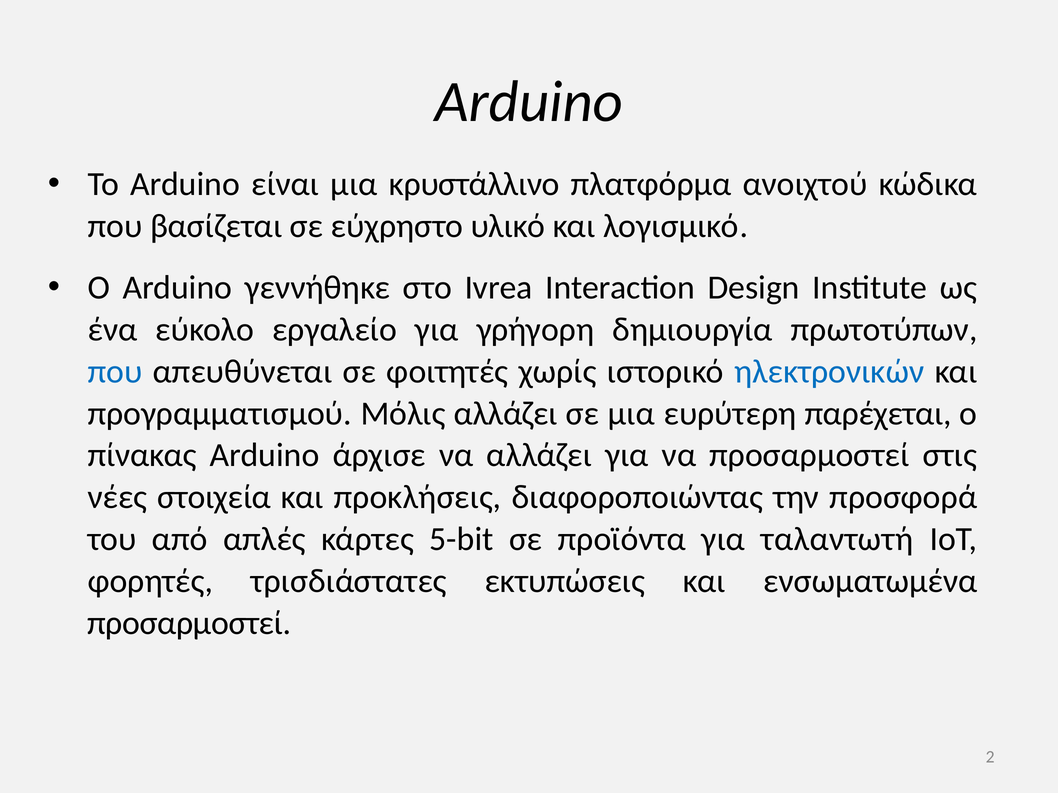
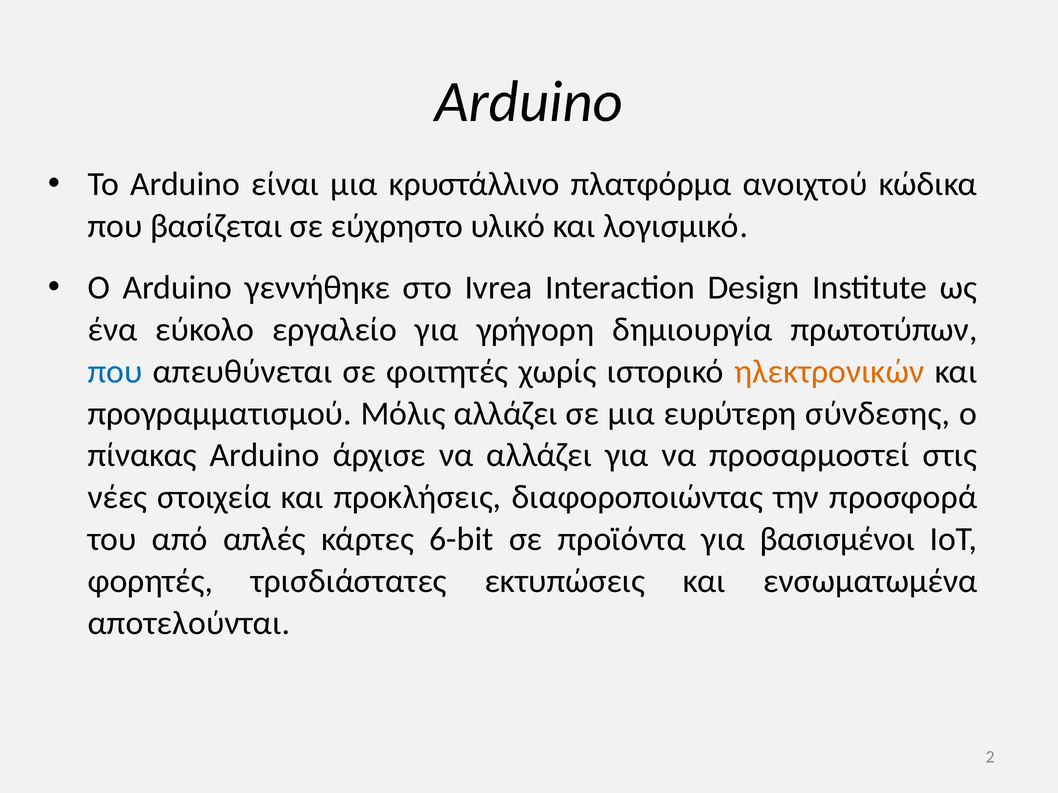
ηλεκτρονικών colour: blue -> orange
παρέχεται: παρέχεται -> σύνδεσης
5-bit: 5-bit -> 6-bit
ταλαντωτή: ταλαντωτή -> βασισμένοι
προσαρμοστεί at (189, 623): προσαρμοστεί -> αποτελούνται
